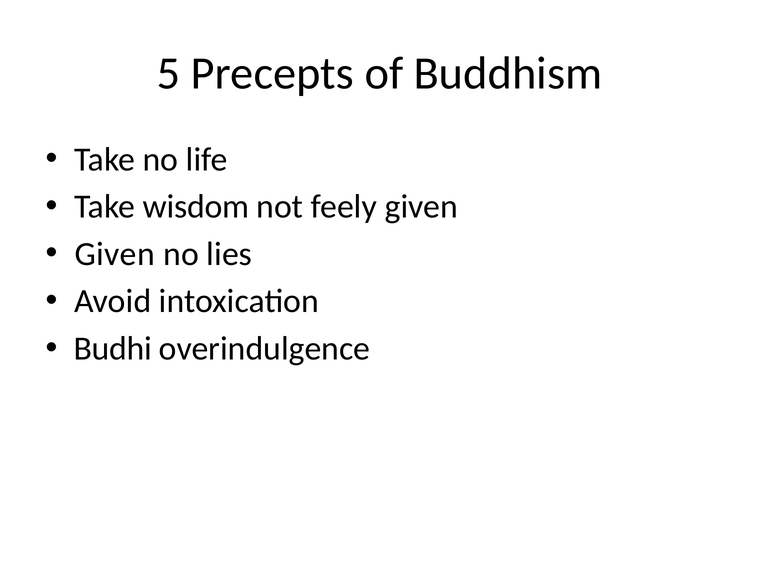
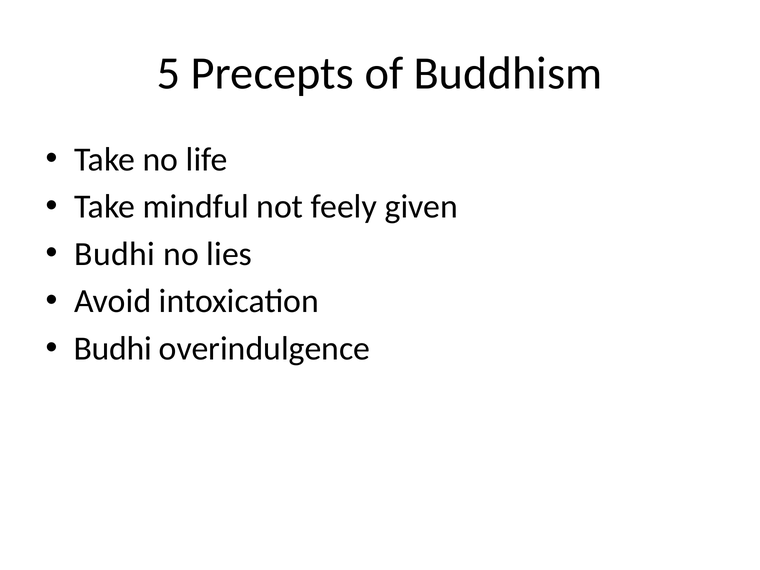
wisdom: wisdom -> mindful
Given at (115, 254): Given -> Budhi
